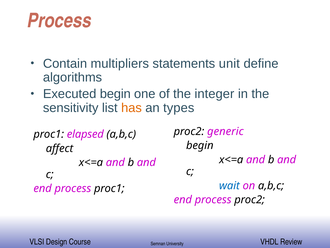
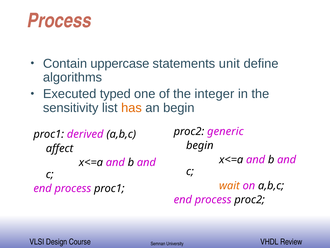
multipliers: multipliers -> uppercase
Executed begin: begin -> typed
an types: types -> begin
elapsed: elapsed -> derived
wait colour: blue -> orange
